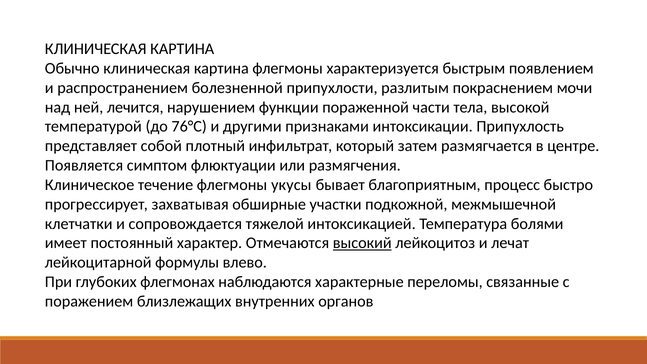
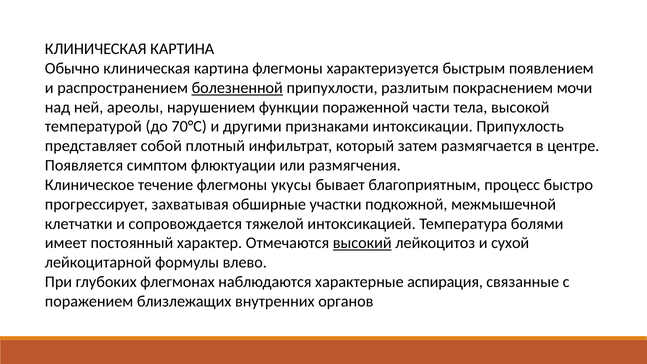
болезненной underline: none -> present
лечится: лечится -> ареолы
76°С: 76°С -> 70°С
лечат: лечат -> сухой
переломы: переломы -> аспирация
